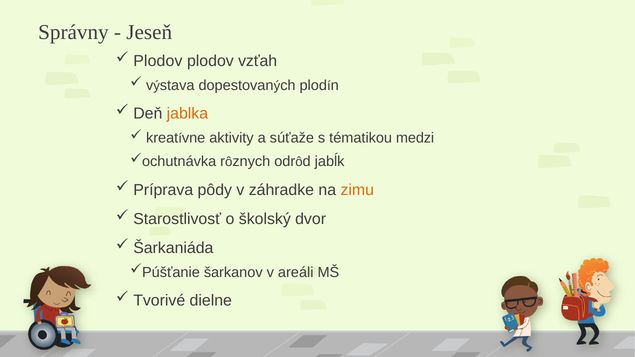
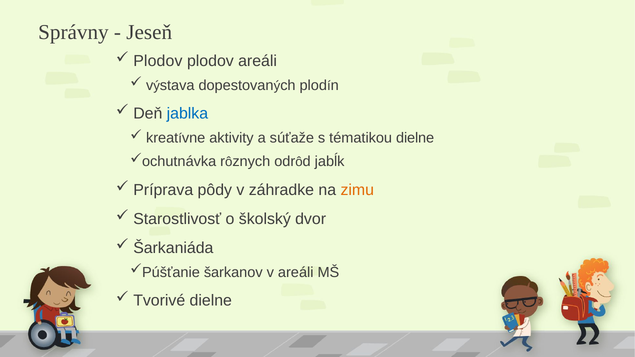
plodov vzťah: vzťah -> areáli
jablka colour: orange -> blue
tématikou medzi: medzi -> dielne
